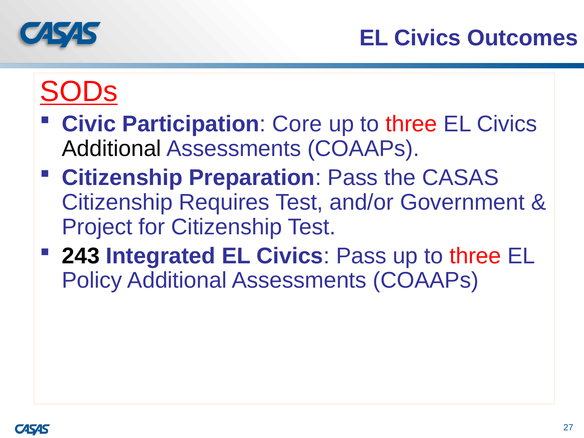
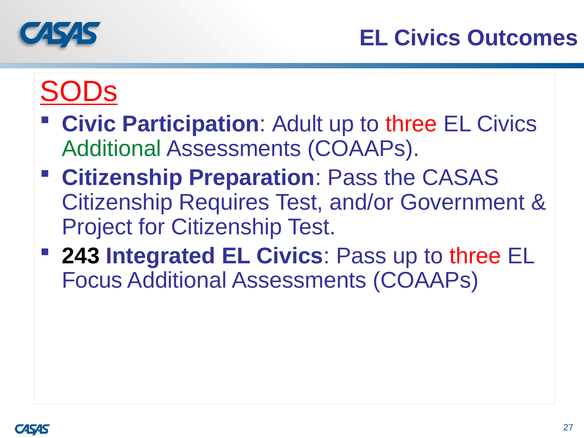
Core: Core -> Adult
Additional at (112, 149) colour: black -> green
Policy: Policy -> Focus
